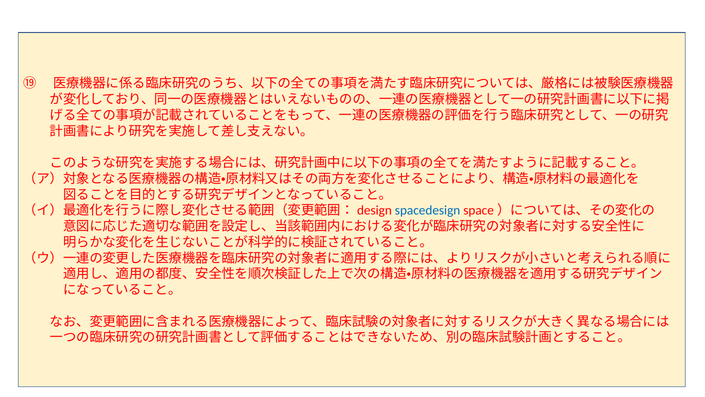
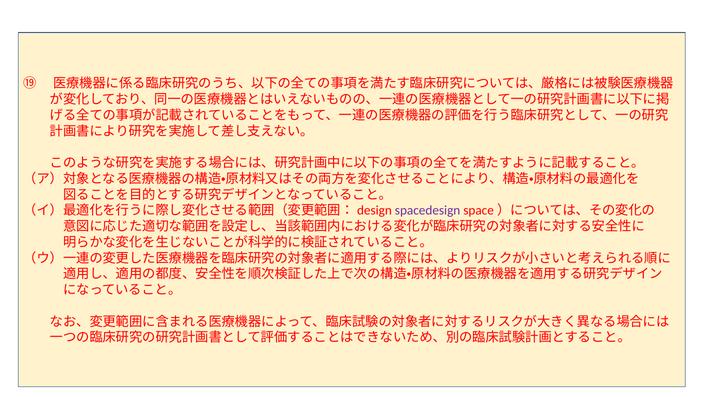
spacedesign colour: blue -> purple
